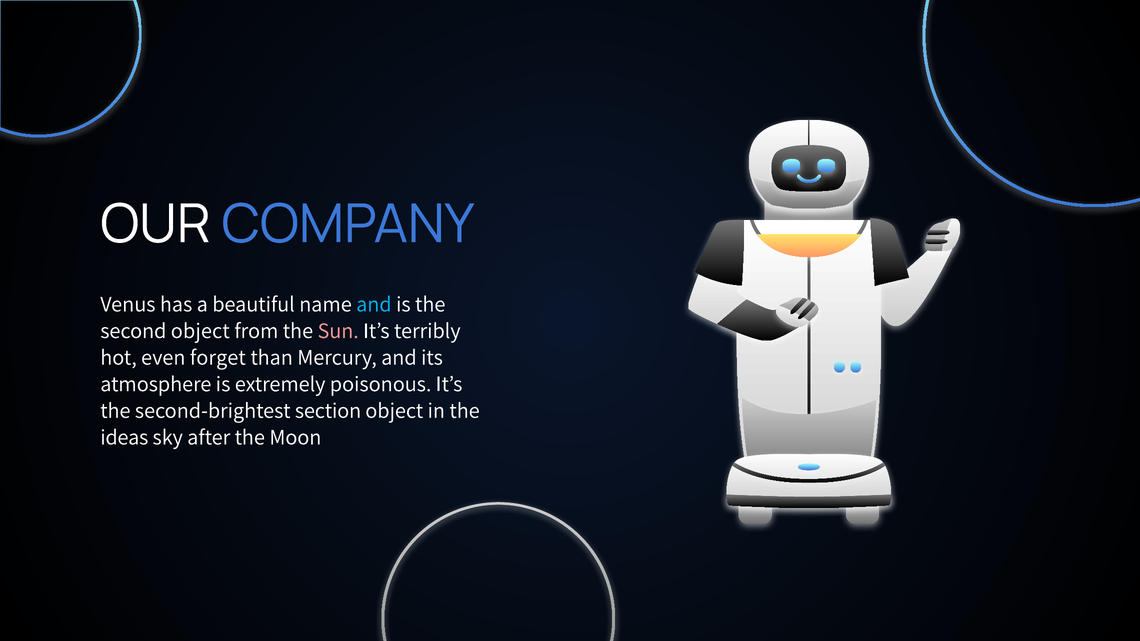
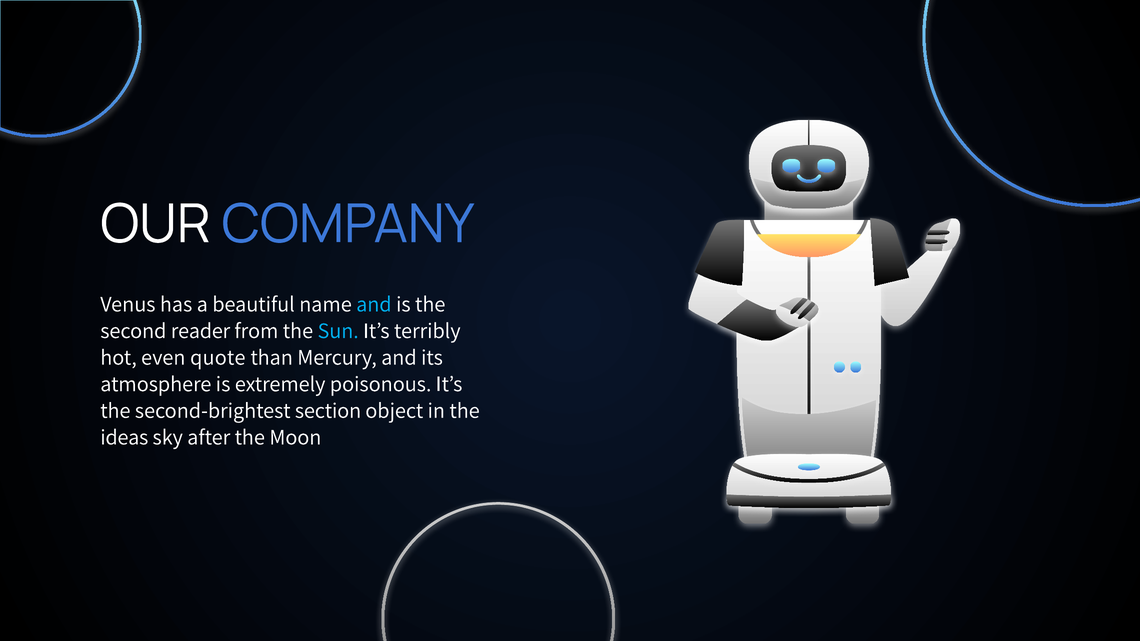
second object: object -> reader
Sun colour: pink -> light blue
forget: forget -> quote
